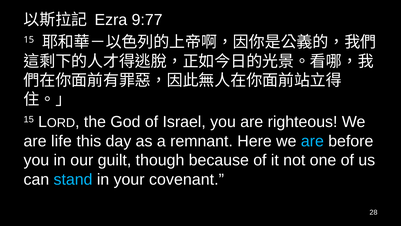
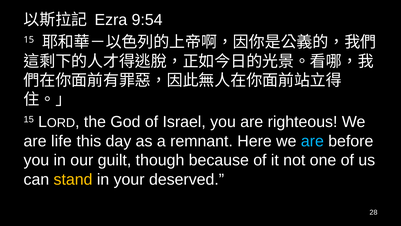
9:77: 9:77 -> 9:54
stand colour: light blue -> yellow
covenant: covenant -> deserved
